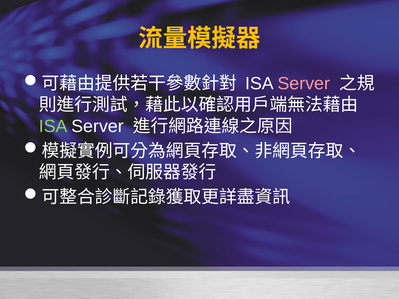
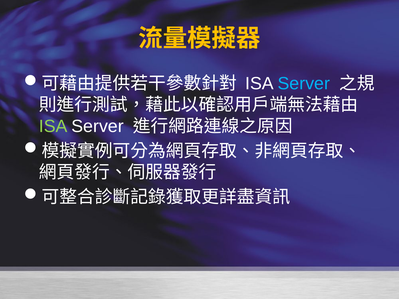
Server at (304, 84) colour: pink -> light blue
